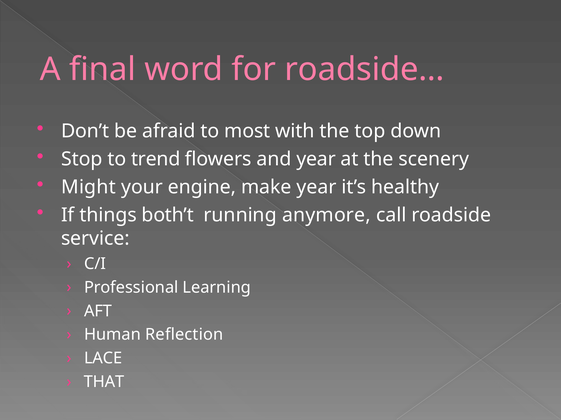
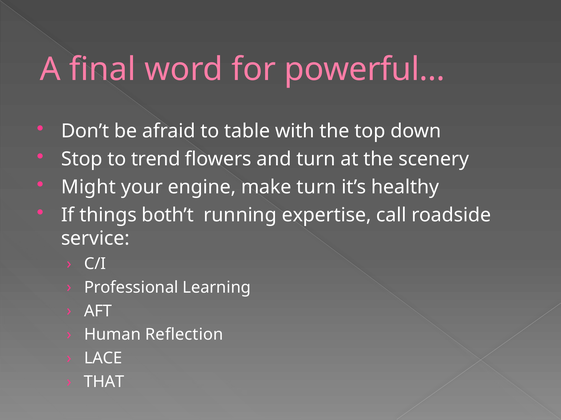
roadside…: roadside… -> powerful…
most: most -> table
and year: year -> turn
make year: year -> turn
anymore: anymore -> expertise
